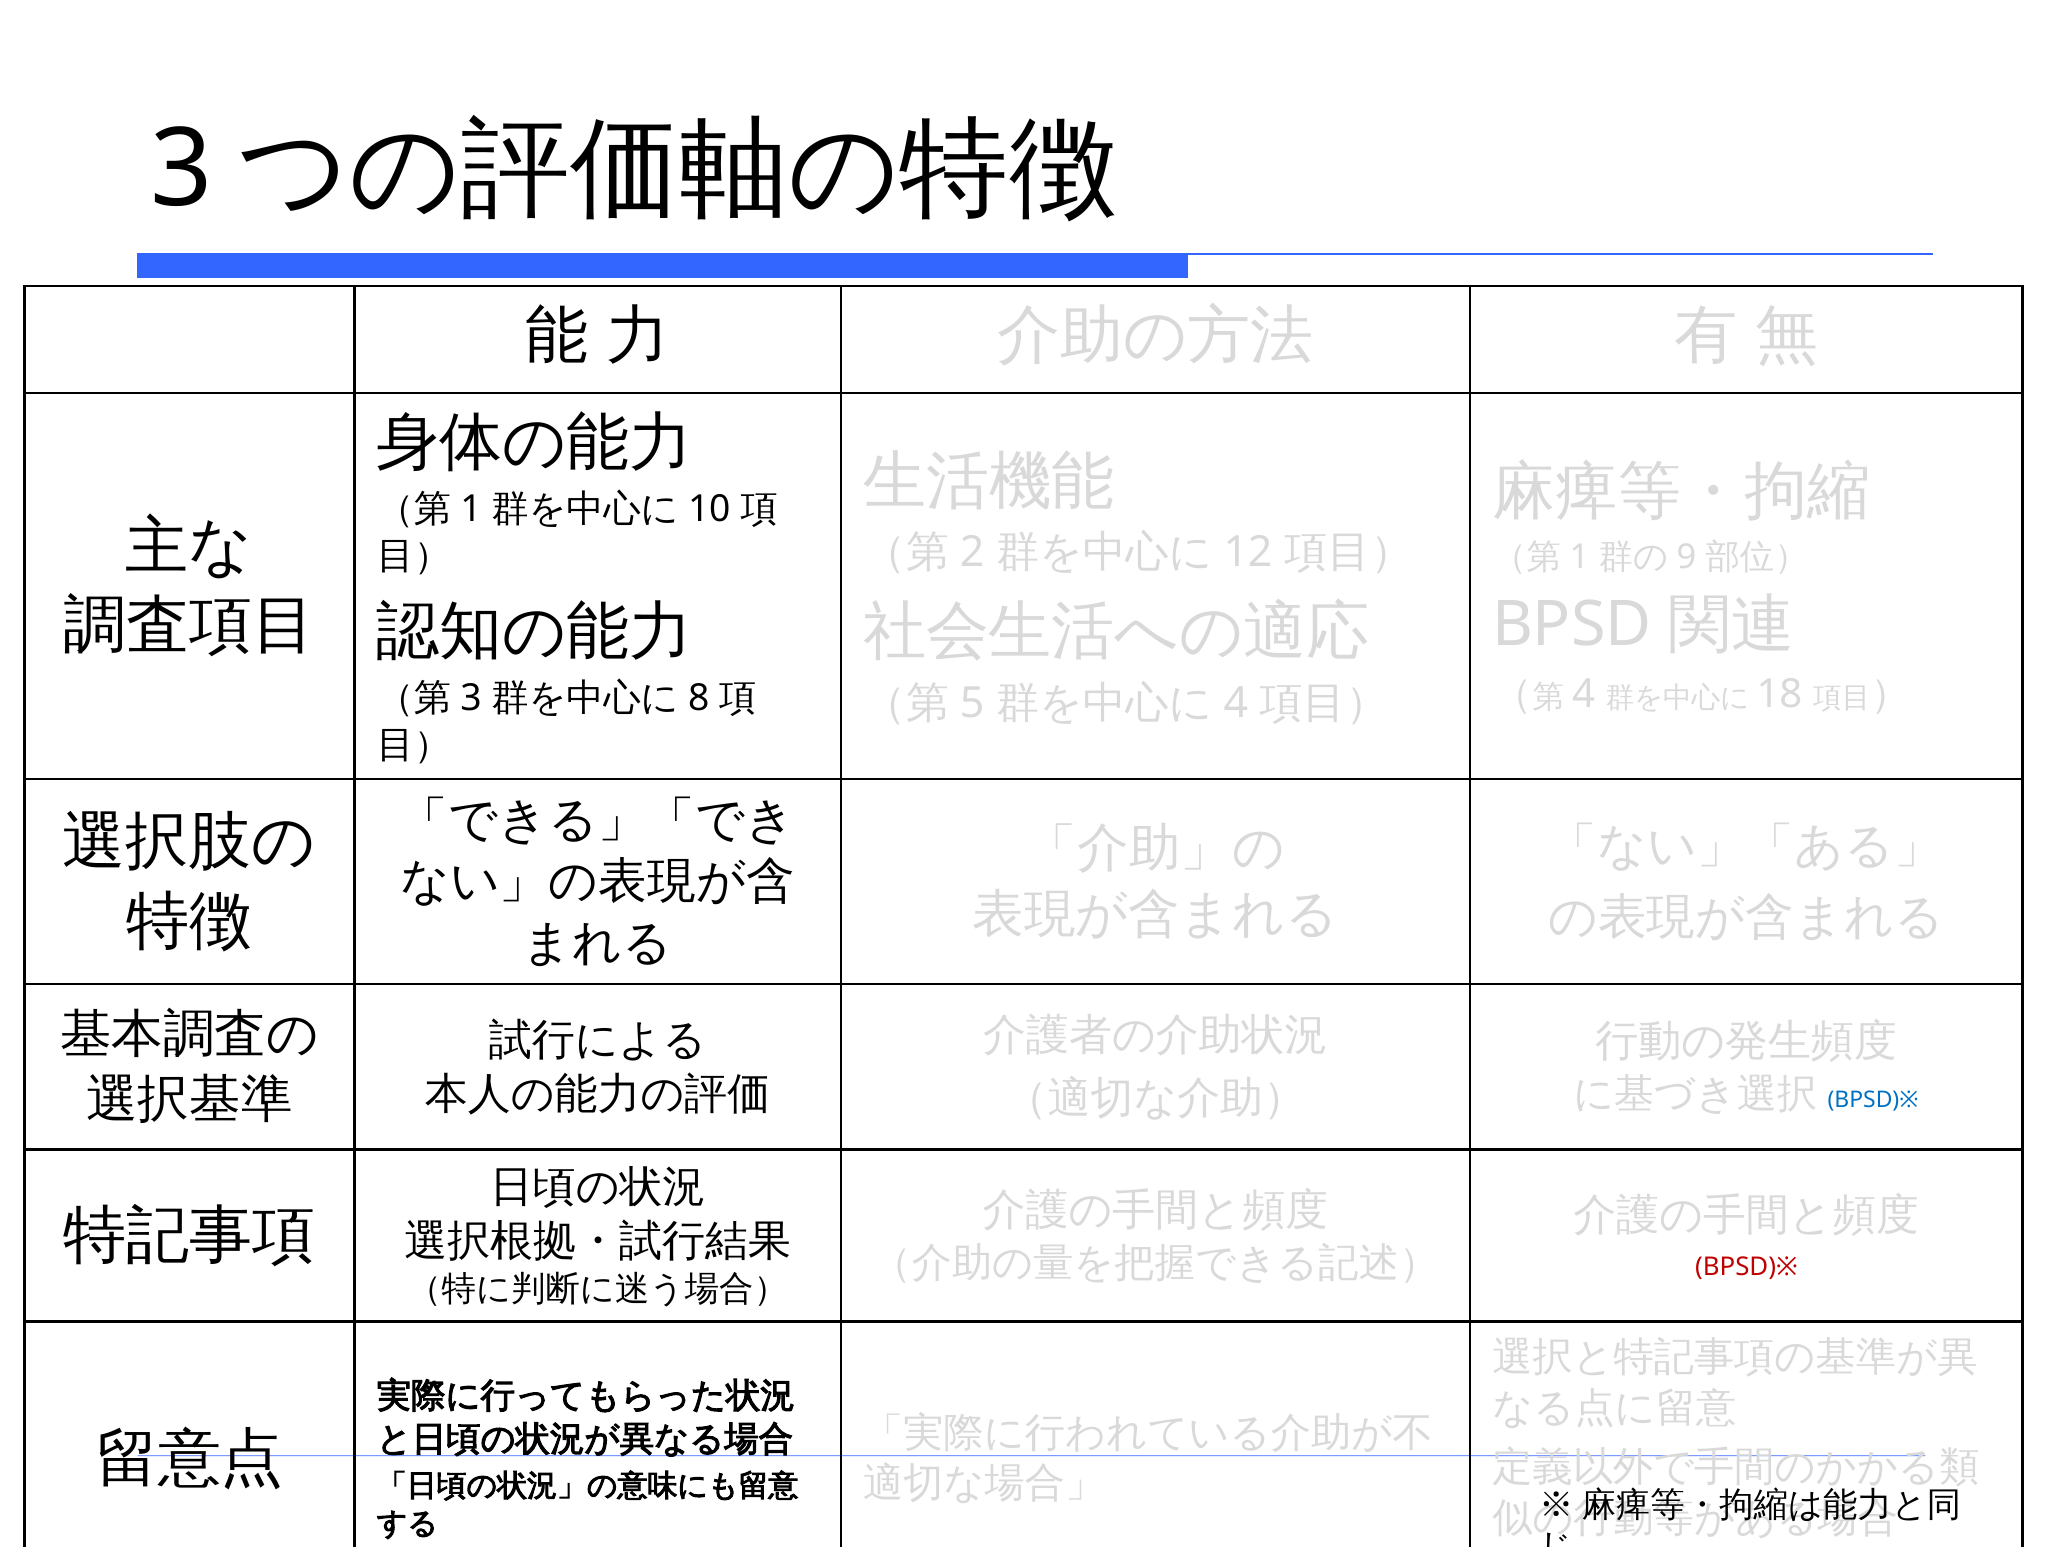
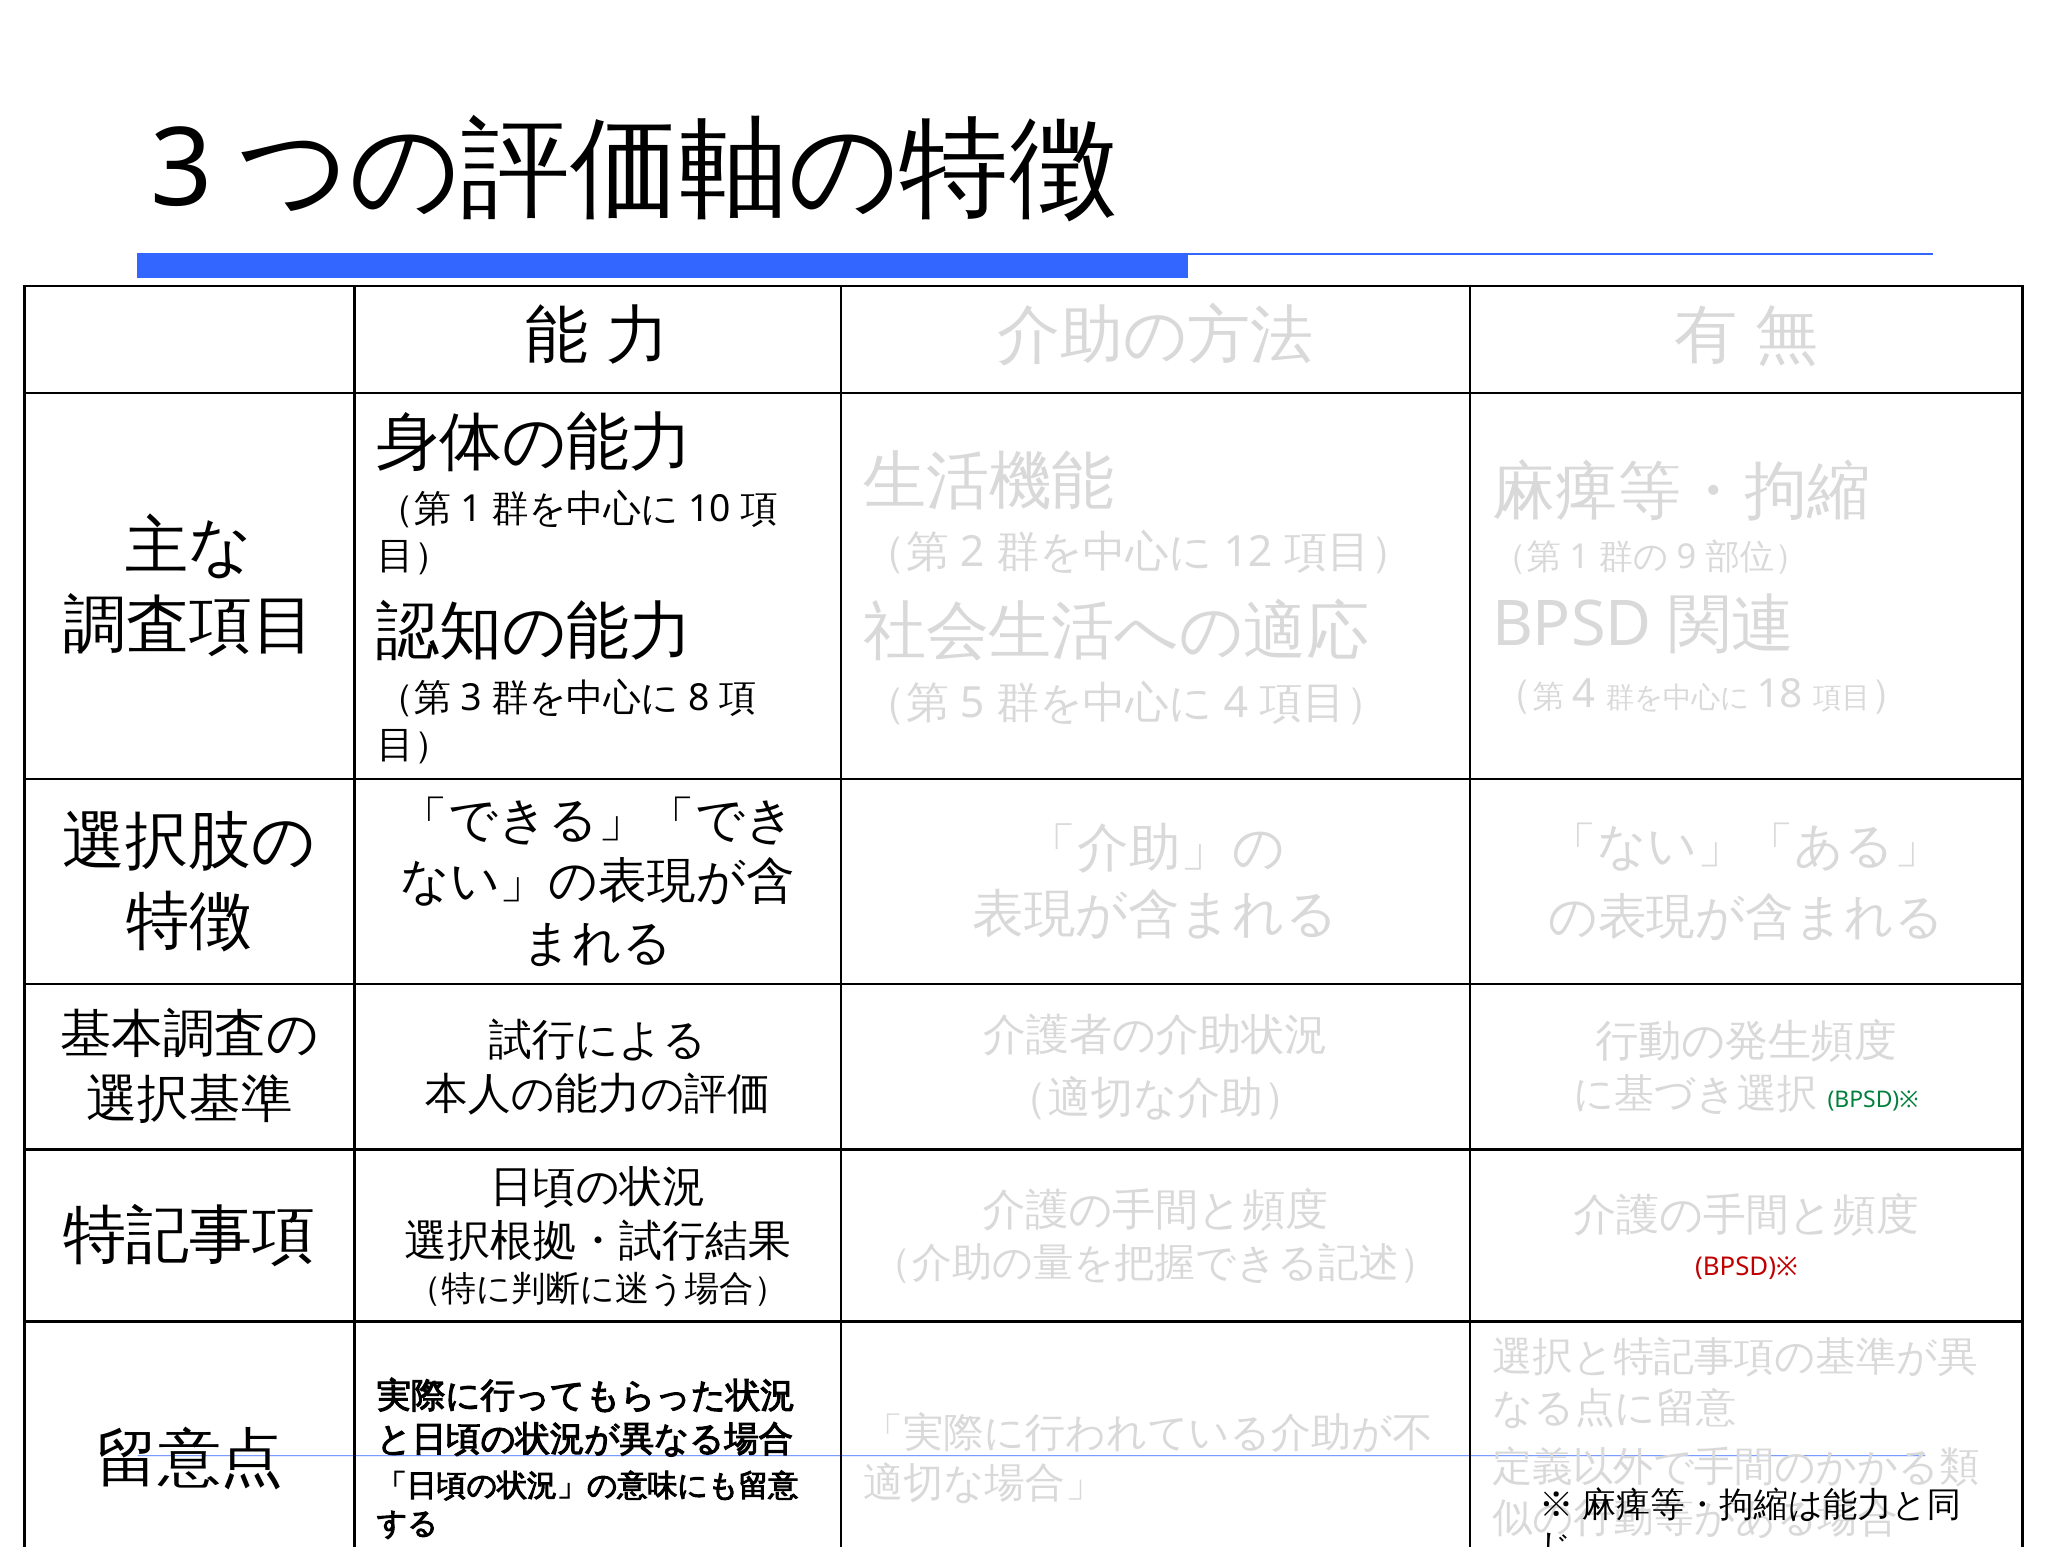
BPSD)※ at (1873, 1100) colour: blue -> green
